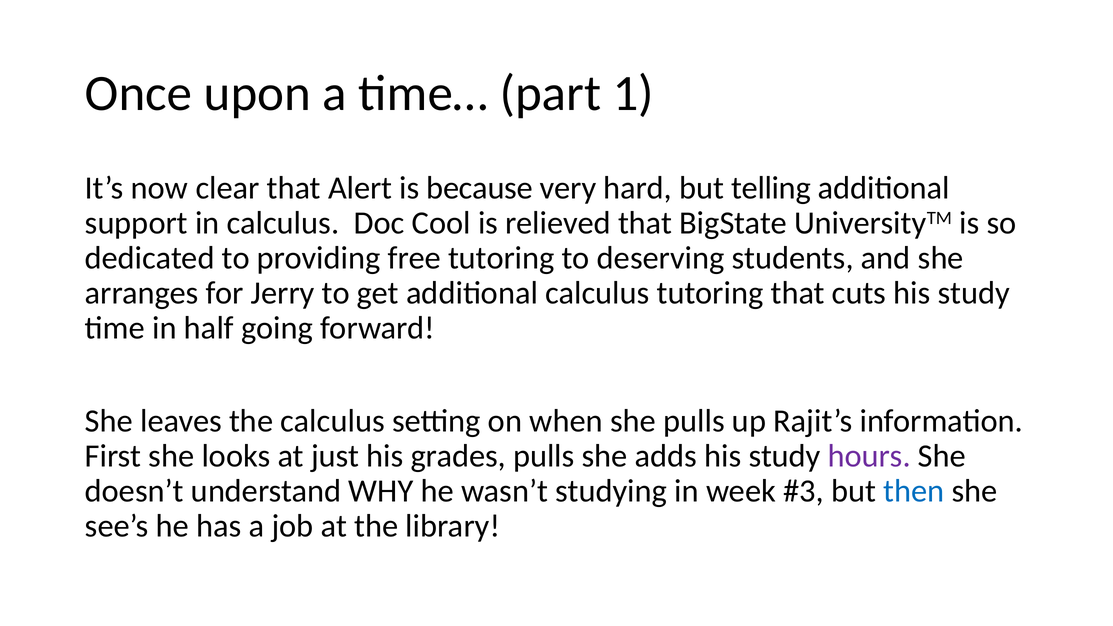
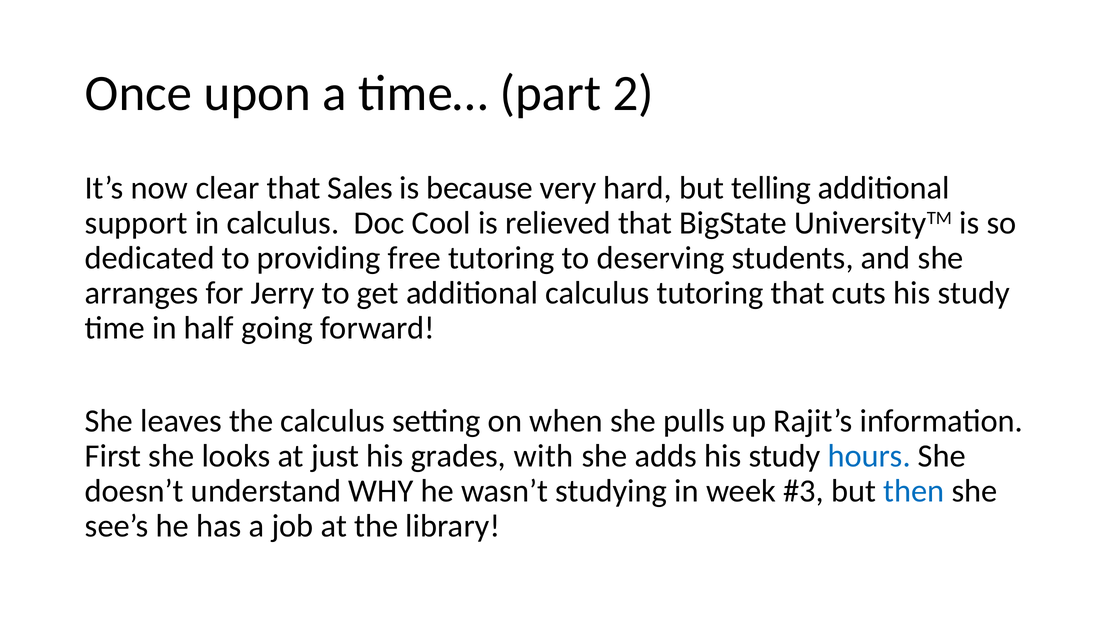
1: 1 -> 2
Alert: Alert -> Sales
grades pulls: pulls -> with
hours colour: purple -> blue
